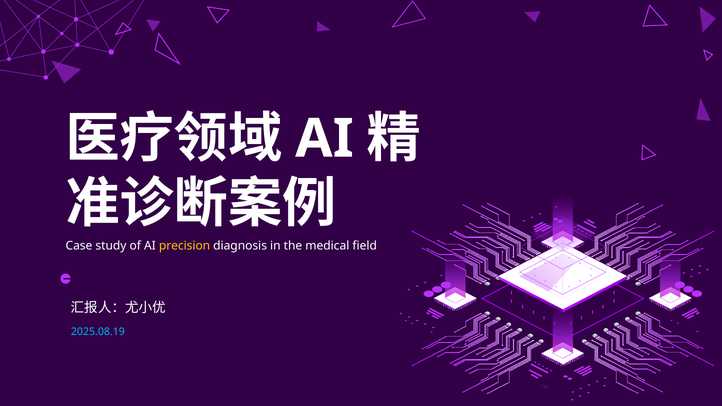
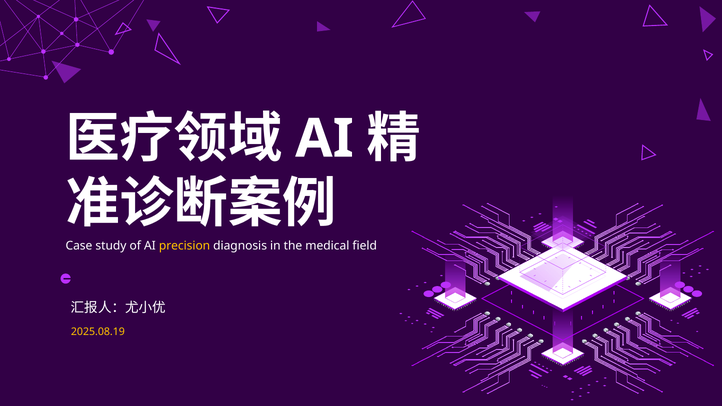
2025.08.19 colour: light blue -> yellow
